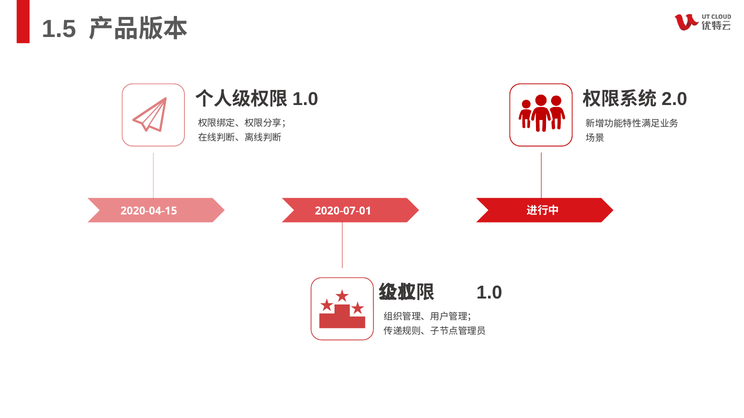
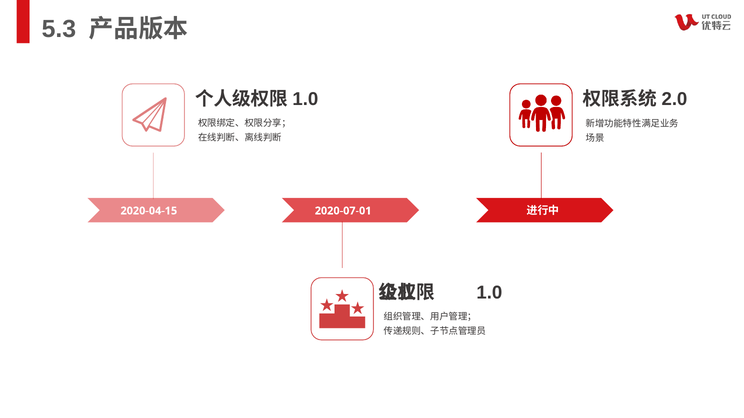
1.5: 1.5 -> 5.3
